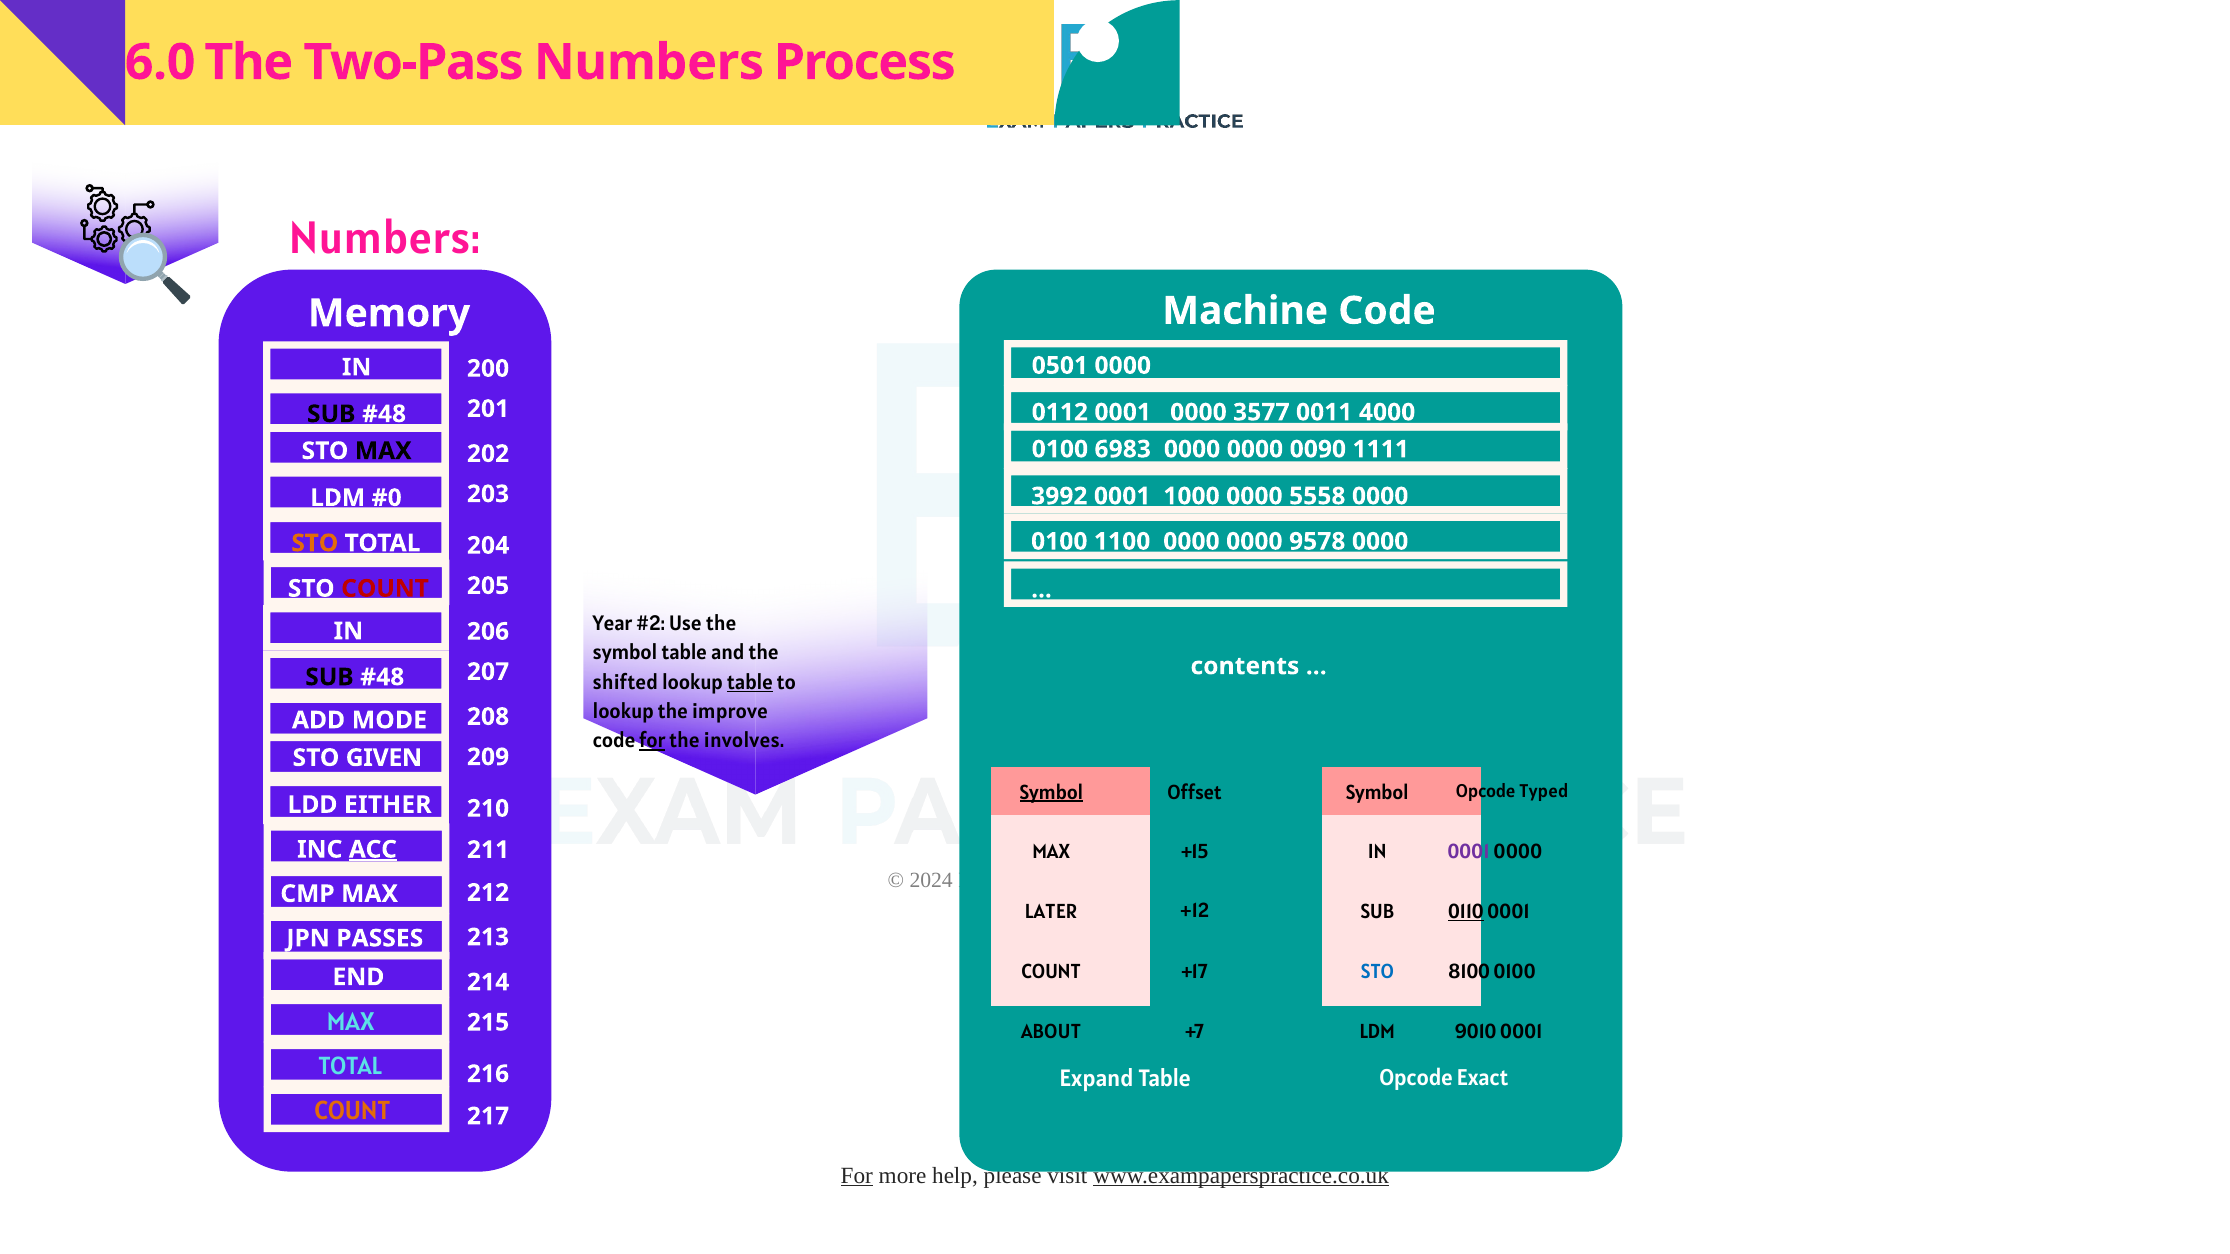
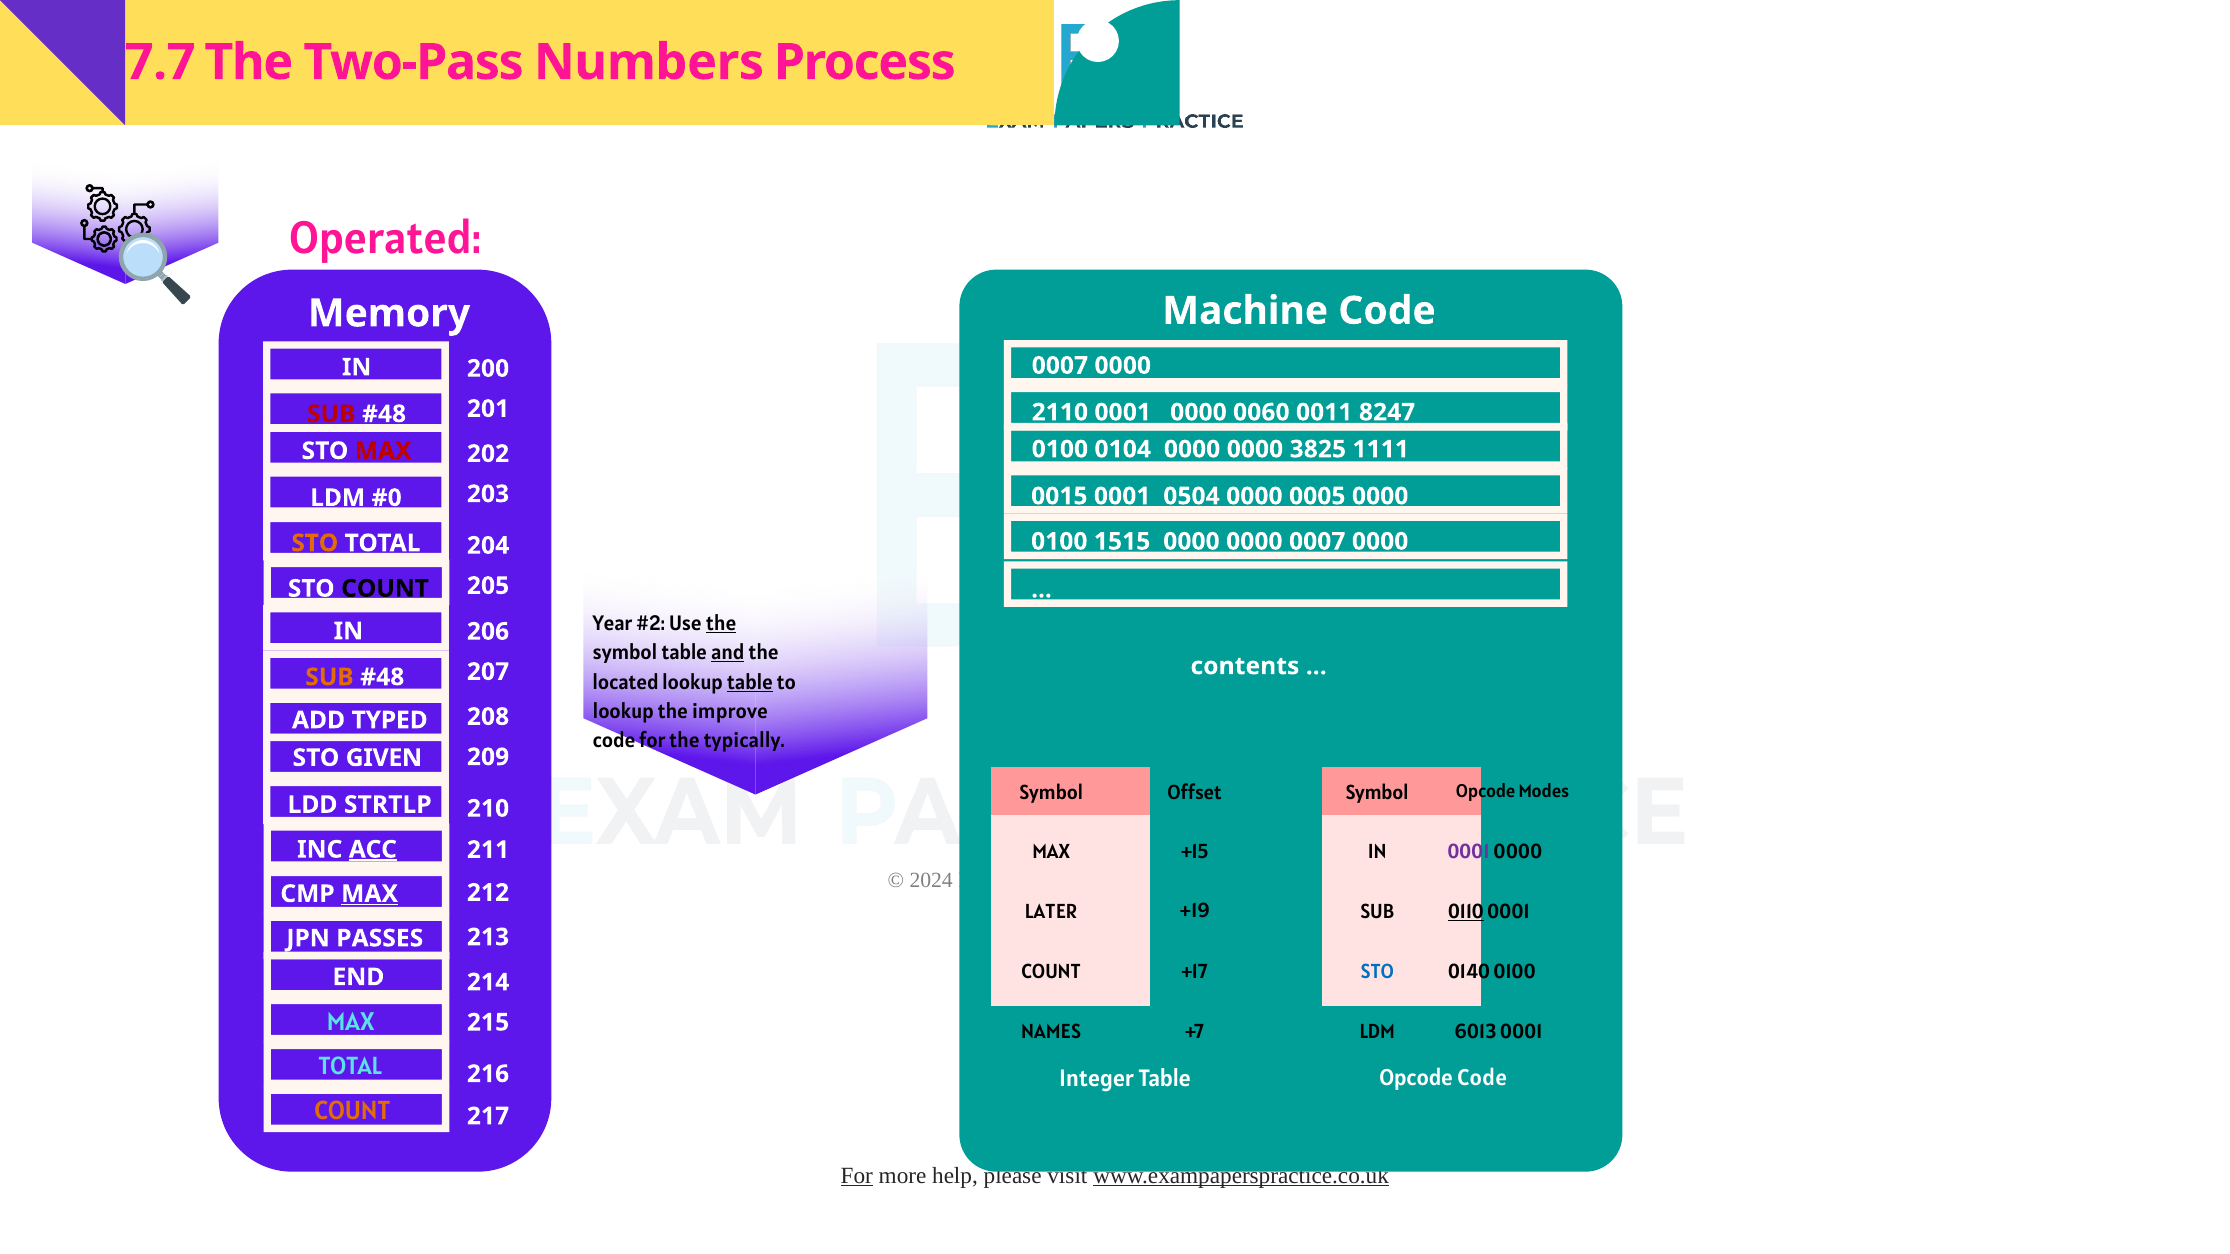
6.0: 6.0 -> 7.7
Numbers at (385, 239): Numbers -> Operated
0501 at (1060, 366): 0501 -> 0007
0112: 0112 -> 2110
3577: 3577 -> 0060
4000: 4000 -> 8247
SUB at (331, 414) colour: black -> red
6983: 6983 -> 0104
0090: 0090 -> 3825
MAX at (383, 451) colour: black -> red
3992: 3992 -> 0015
1000: 1000 -> 0504
5558: 5558 -> 0005
1100: 1100 -> 1515
0000 9578: 9578 -> 0007
COUNT at (385, 589) colour: red -> black
the at (721, 624) underline: none -> present
and underline: none -> present
SUB at (329, 677) colour: black -> orange
shifted: shifted -> located
MODE: MODE -> TYPED
for at (652, 741) underline: present -> none
involves: involves -> typically
Symbol at (1051, 793) underline: present -> none
Typed: Typed -> Modes
EITHER: EITHER -> STRTLP
MAX at (370, 894) underline: none -> present
+12: +12 -> +19
8100: 8100 -> 0140
ABOUT: ABOUT -> NAMES
9010: 9010 -> 6013
Opcode Exact: Exact -> Code
Expand: Expand -> Integer
